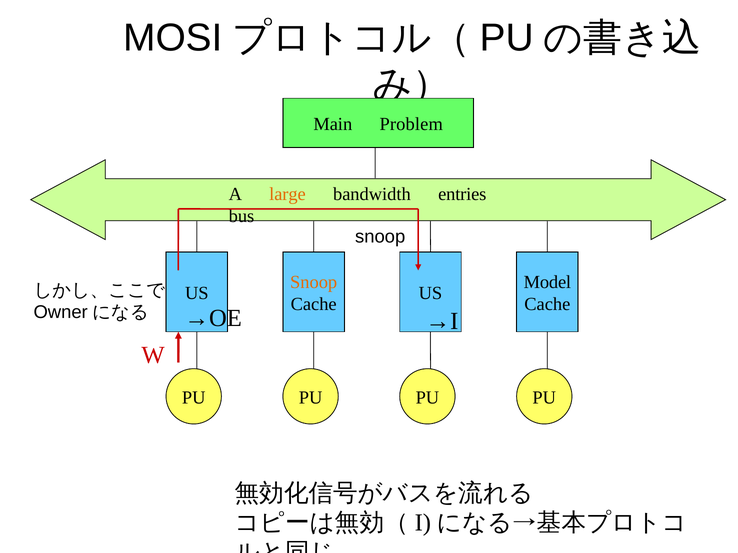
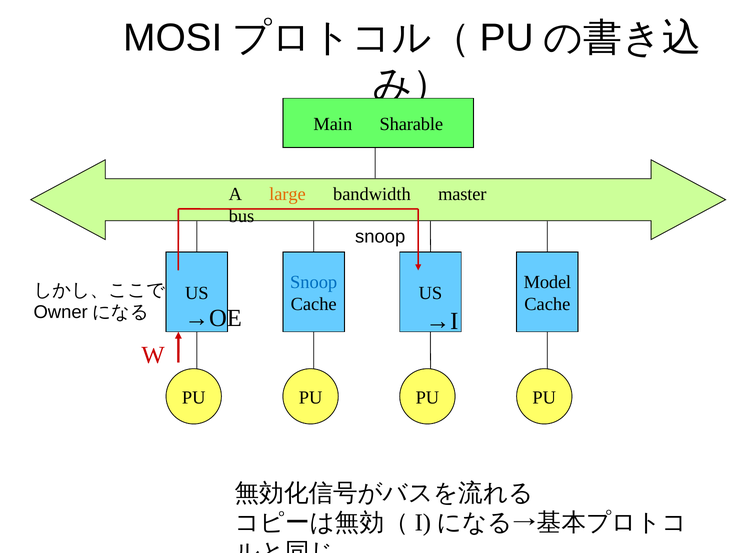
Problem: Problem -> Sharable
entries: entries -> master
Snoop at (314, 282) colour: orange -> blue
